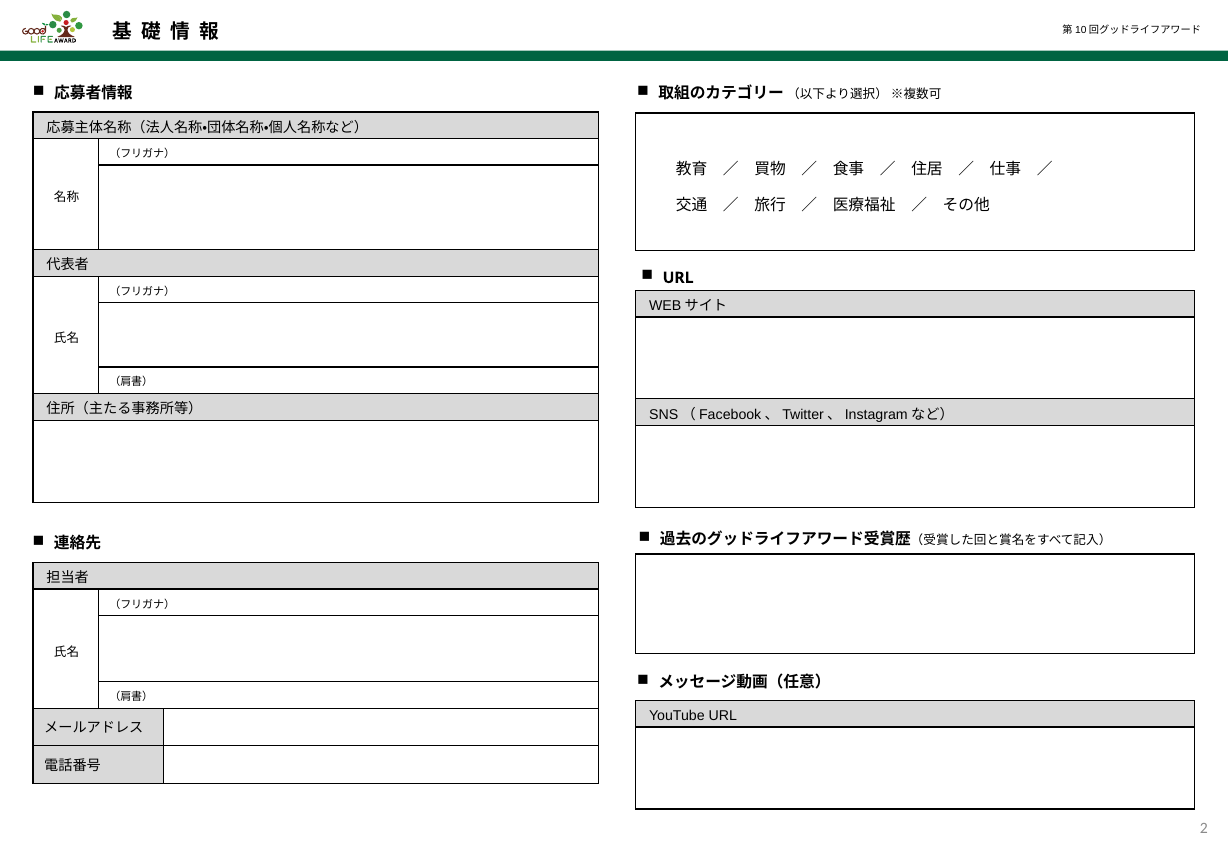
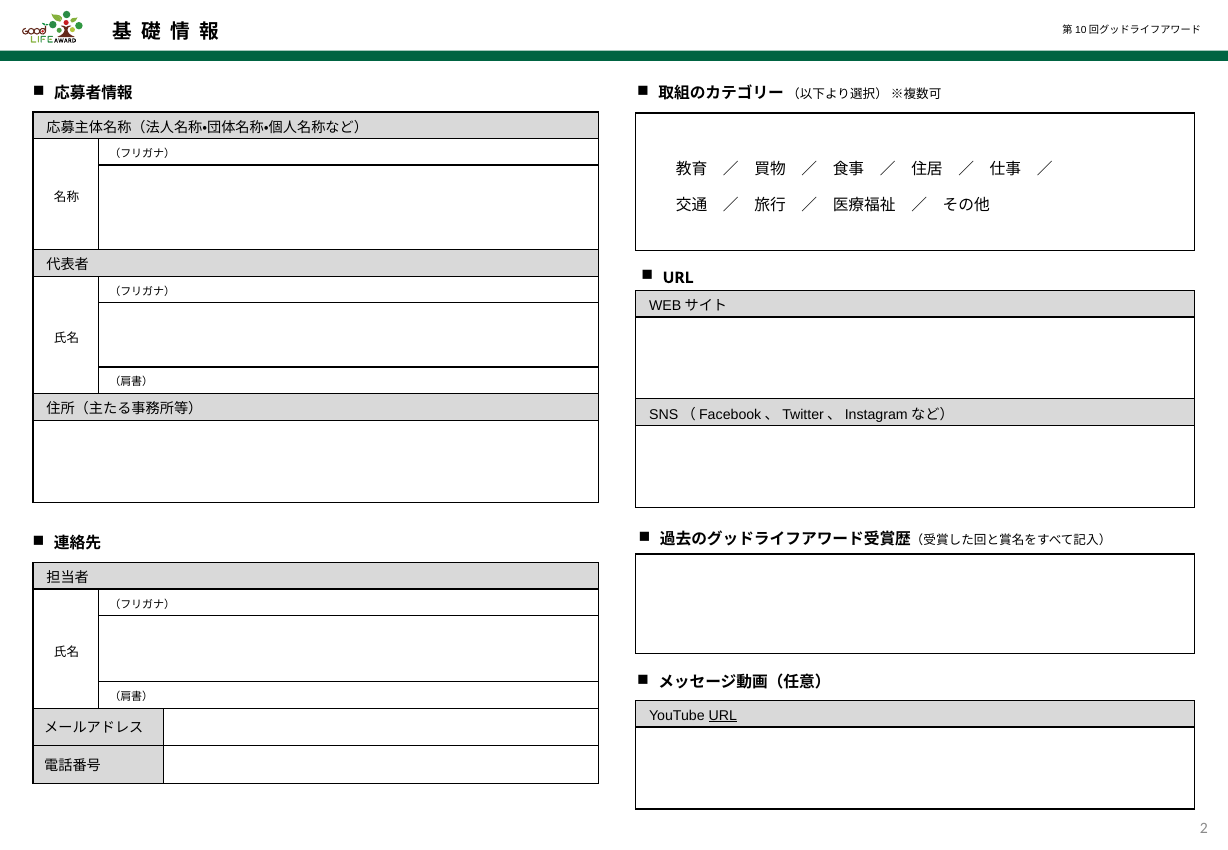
URL at (723, 716) underline: none -> present
